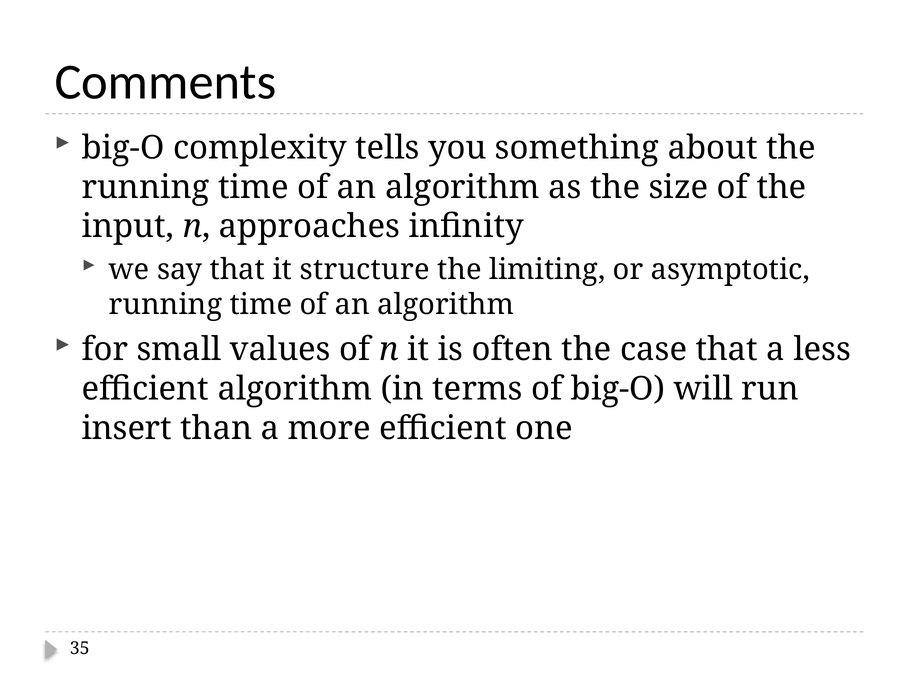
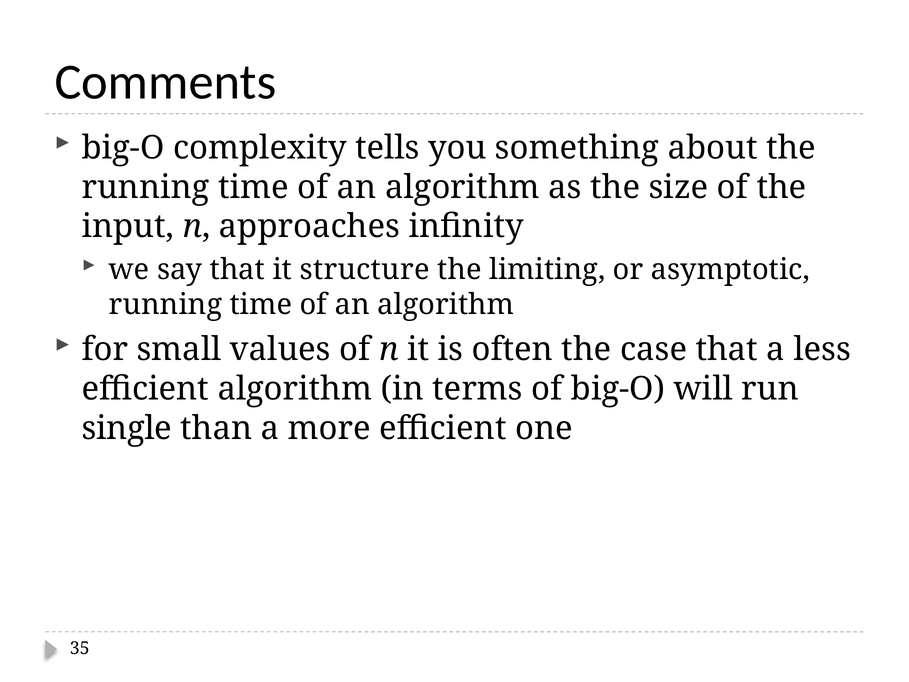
insert: insert -> single
